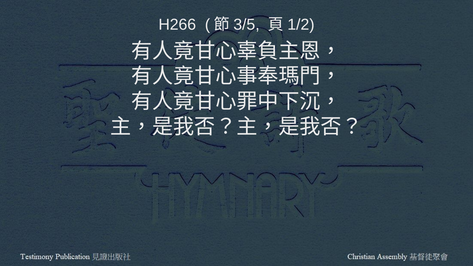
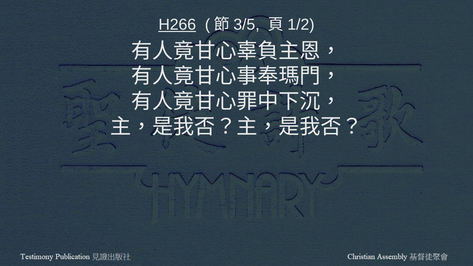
H266 underline: none -> present
